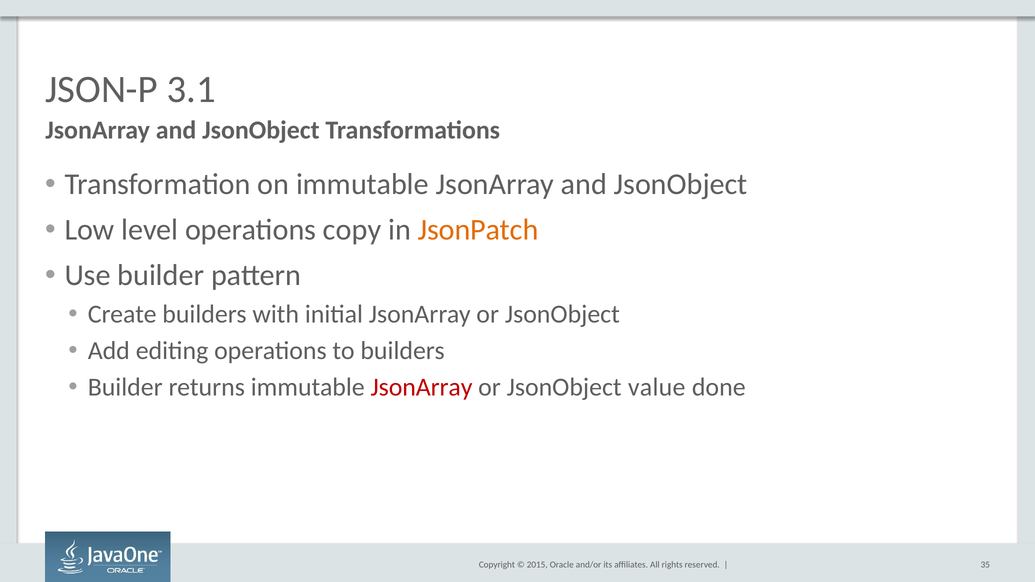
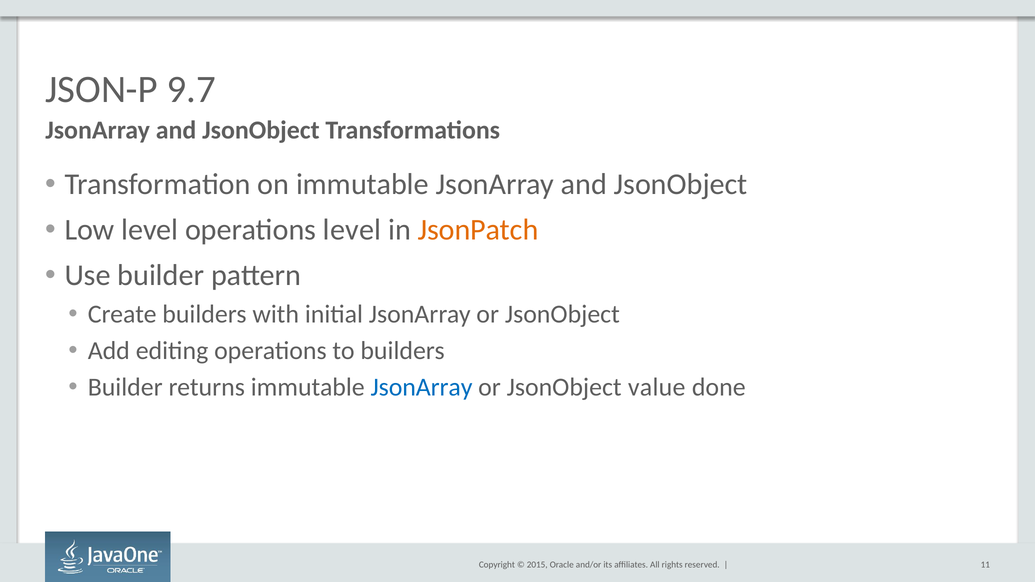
3.1: 3.1 -> 9.7
operations copy: copy -> level
JsonArray at (422, 388) colour: red -> blue
35: 35 -> 11
